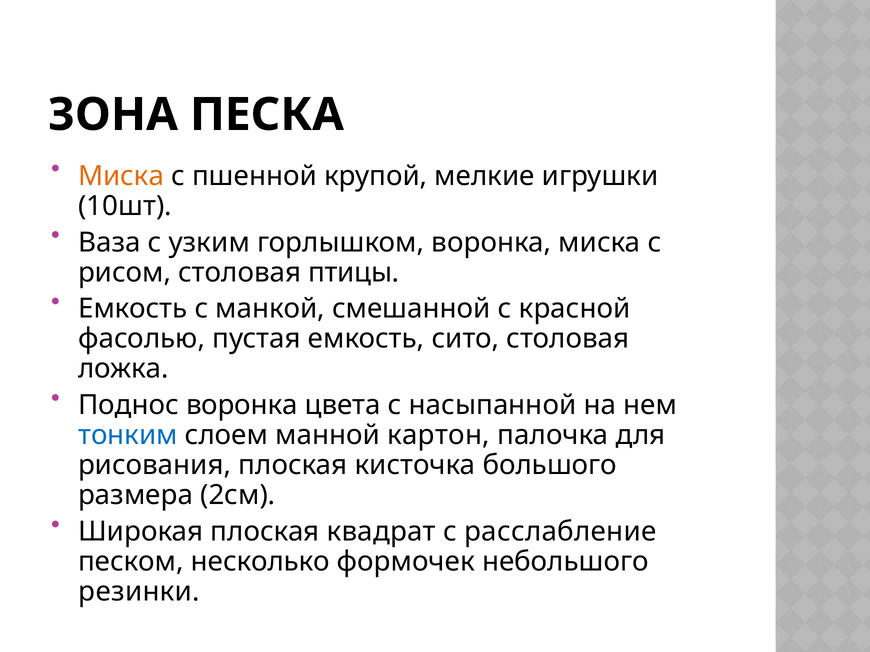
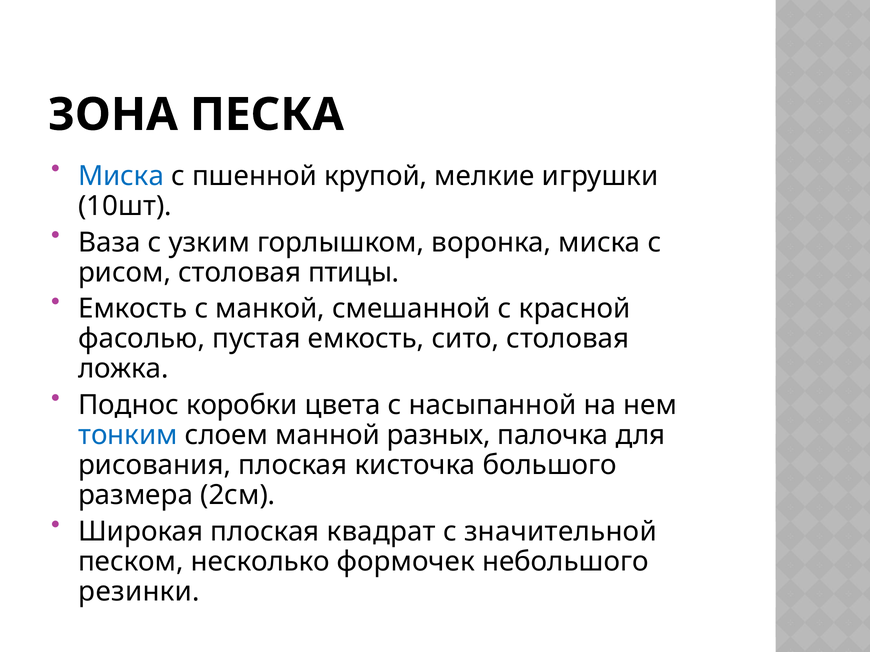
Миска at (121, 176) colour: orange -> blue
Поднос воронка: воронка -> коробки
картон: картон -> разных
расслабление: расслабление -> значительной
